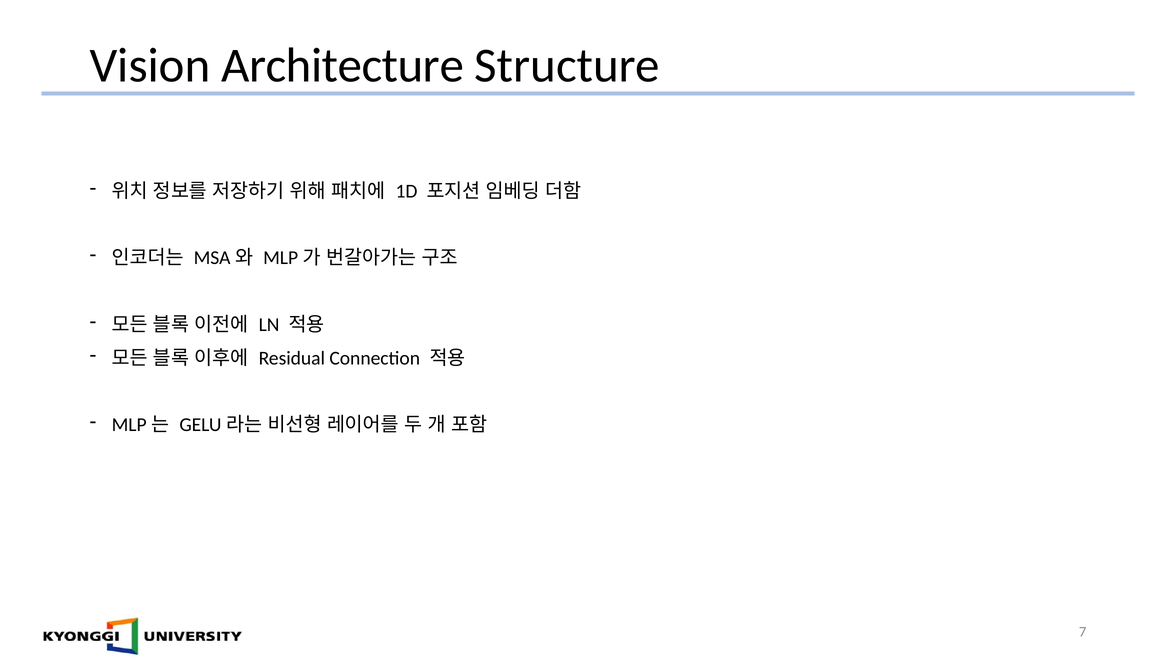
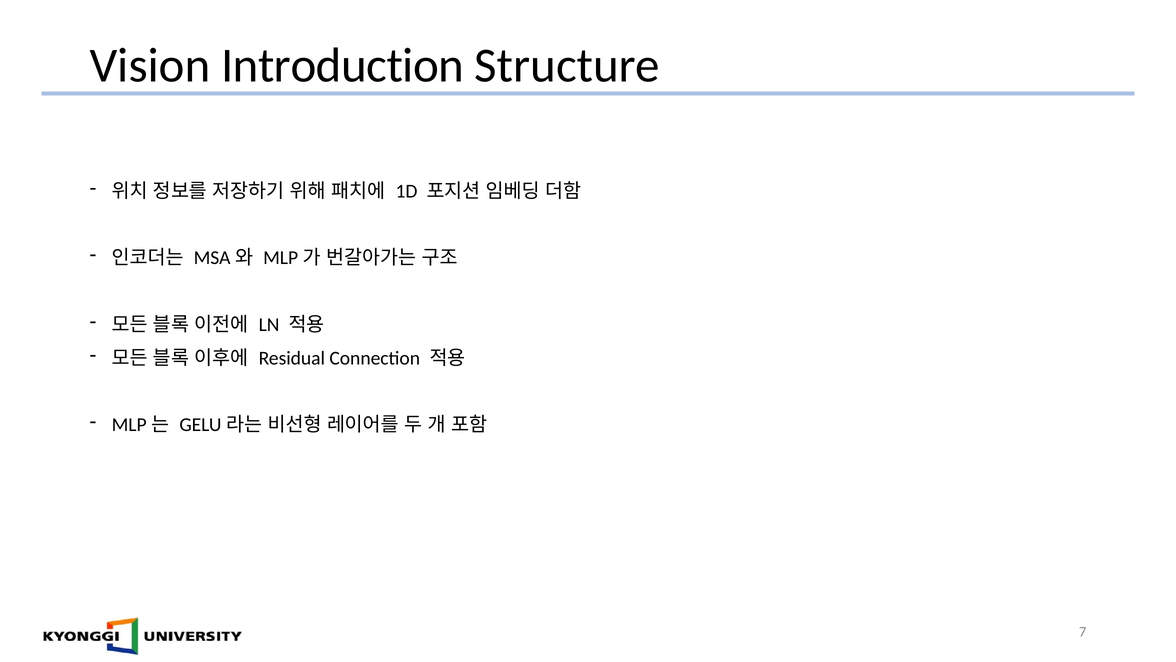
Architecture: Architecture -> Introduction
